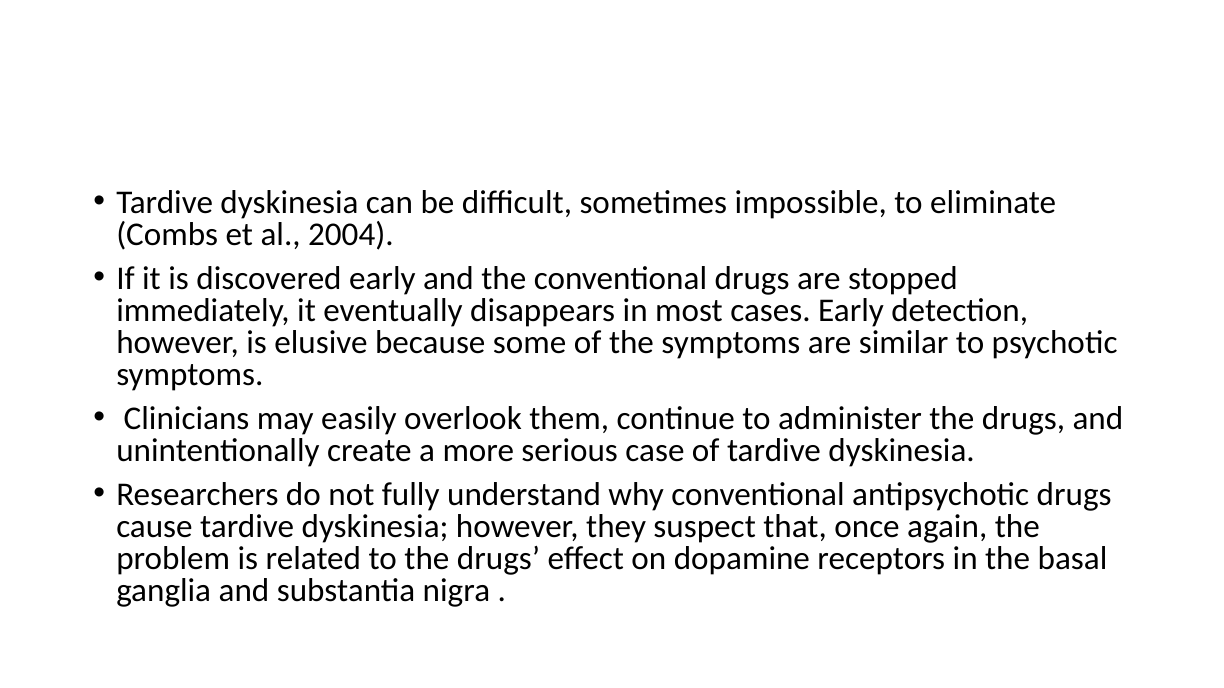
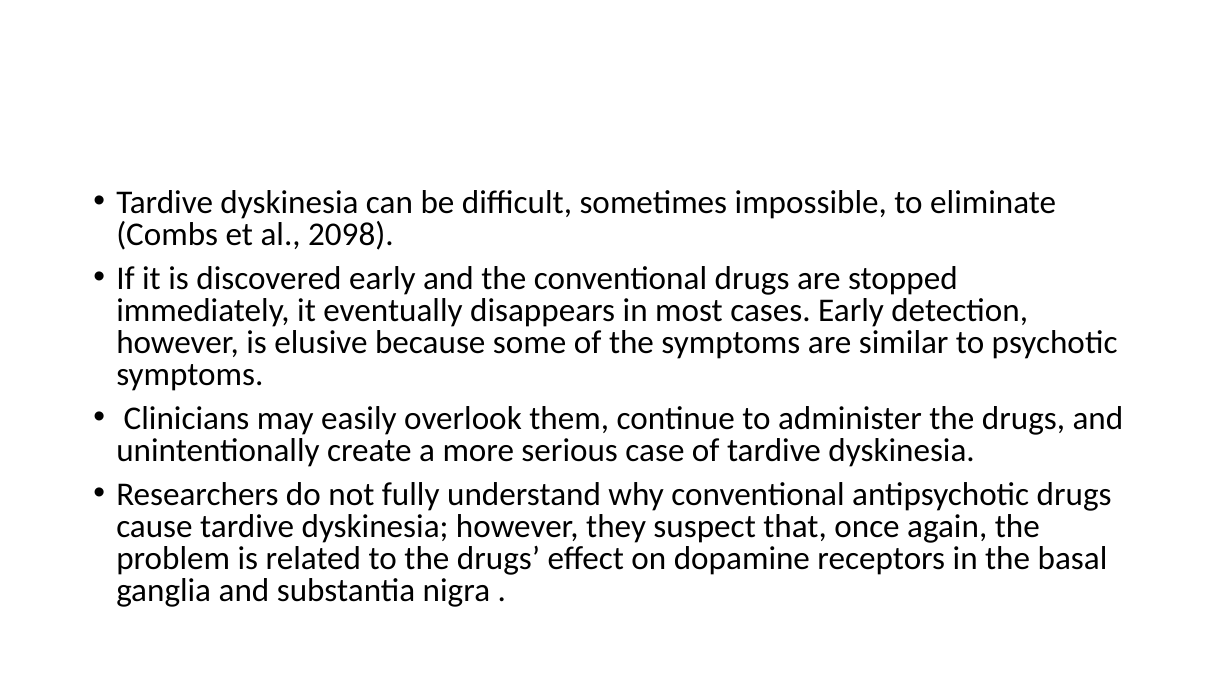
2004: 2004 -> 2098
